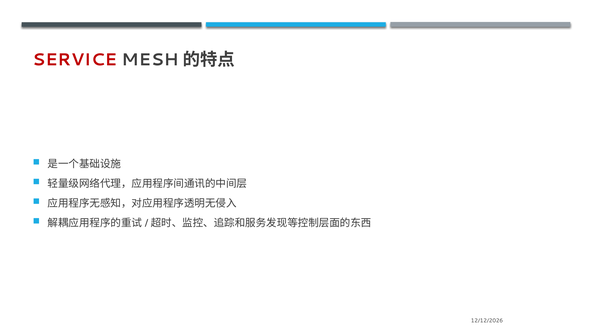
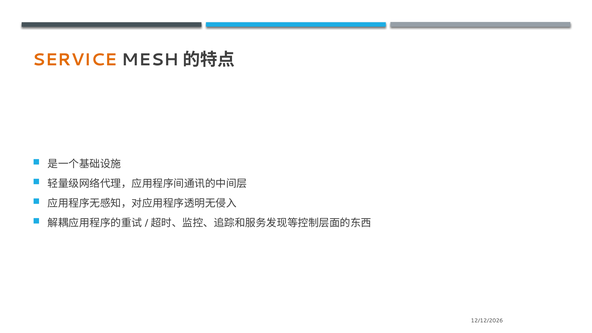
SERVICE colour: red -> orange
